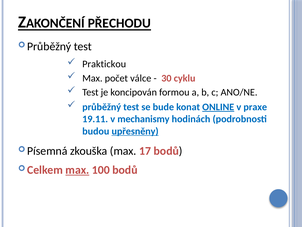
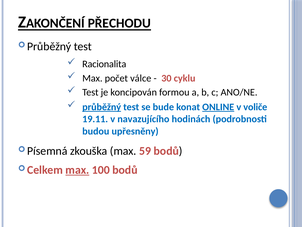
Praktickou: Praktickou -> Racionalita
průběžný underline: none -> present
praxe: praxe -> voliče
mechanismy: mechanismy -> navazujícího
upřesněny underline: present -> none
17: 17 -> 59
